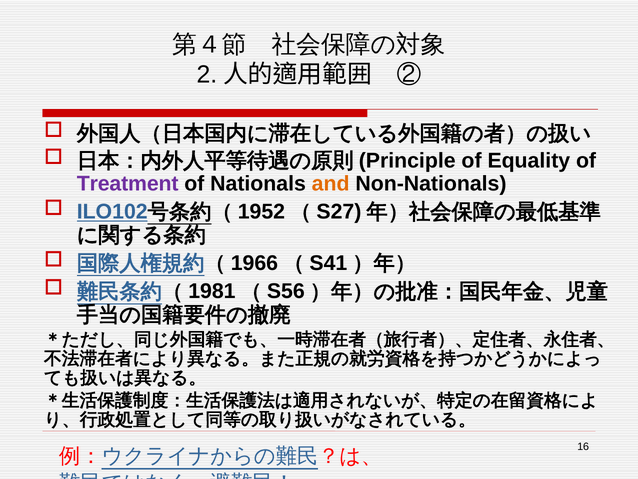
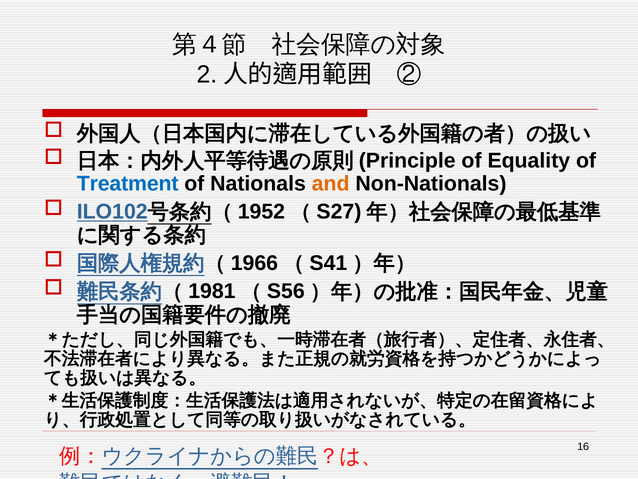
Treatment colour: purple -> blue
